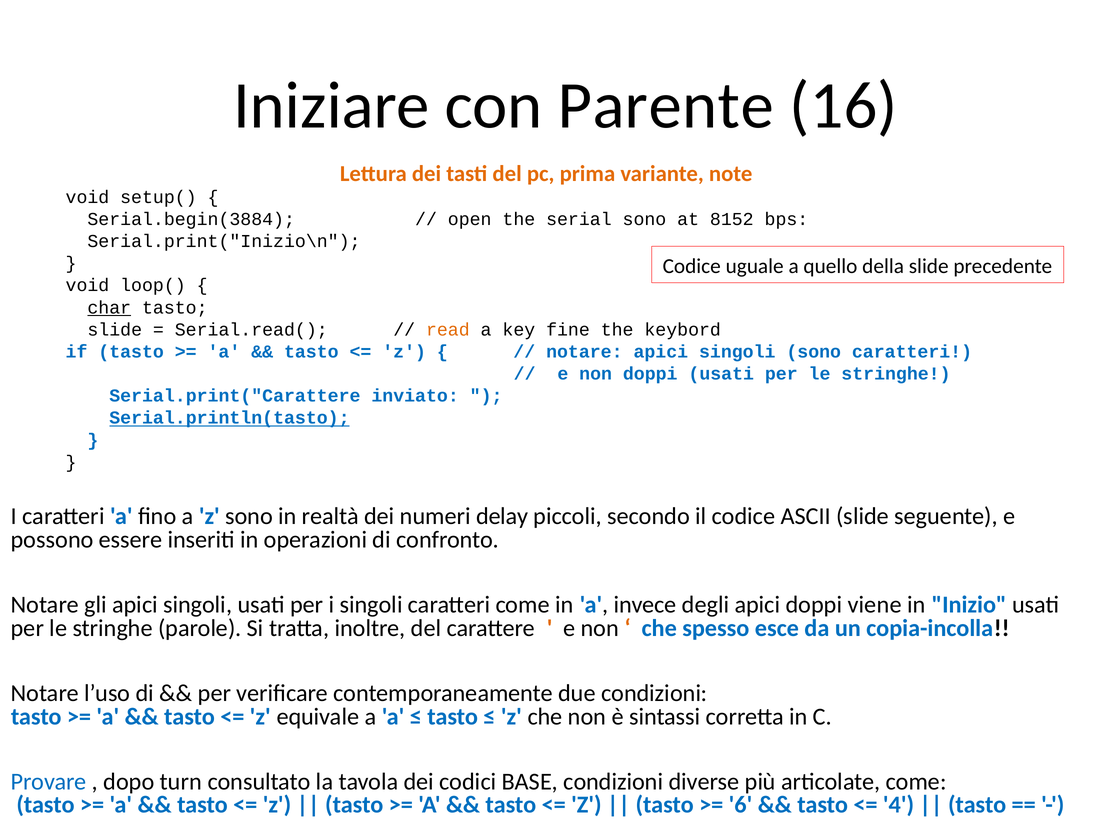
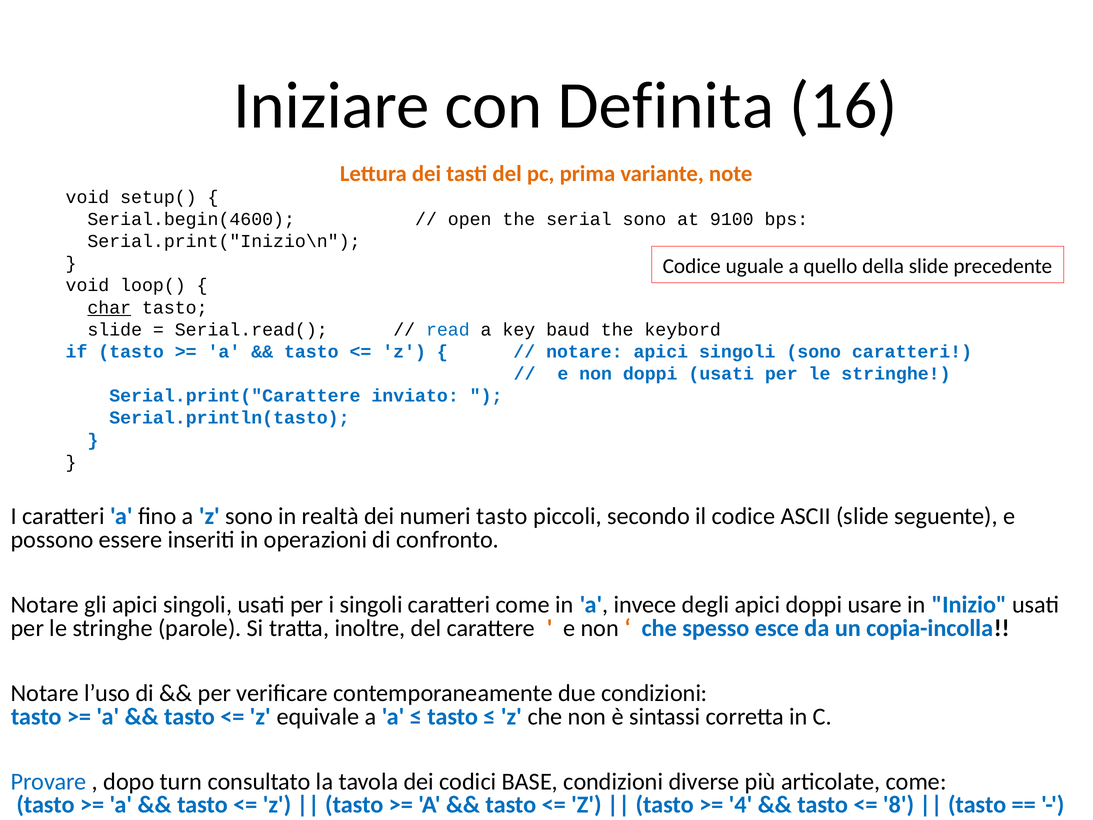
Parente: Parente -> Definita
Serial.begin(3884: Serial.begin(3884 -> Serial.begin(4600
8152: 8152 -> 9100
read colour: orange -> blue
fine: fine -> baud
Serial.println(tasto underline: present -> none
numeri delay: delay -> tasto
viene: viene -> usare
6: 6 -> 4
4: 4 -> 8
